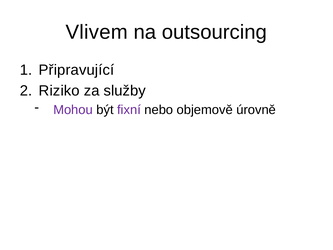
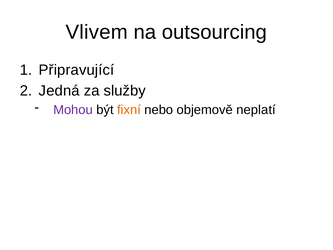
Riziko: Riziko -> Jedná
fixní colour: purple -> orange
úrovně: úrovně -> neplatí
